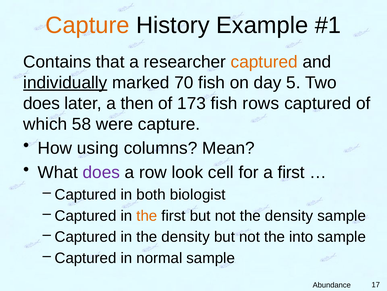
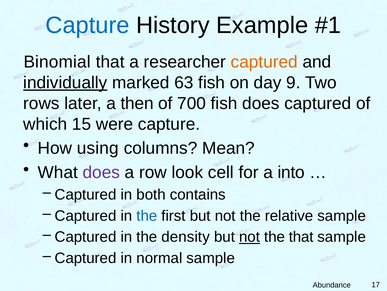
Capture at (88, 25) colour: orange -> blue
Contains: Contains -> Binomial
70: 70 -> 63
5: 5 -> 9
does at (41, 103): does -> rows
173: 173 -> 700
fish rows: rows -> does
58: 58 -> 15
a first: first -> into
biologist: biologist -> contains
the at (147, 215) colour: orange -> blue
not the density: density -> relative
not at (250, 236) underline: none -> present
the into: into -> that
